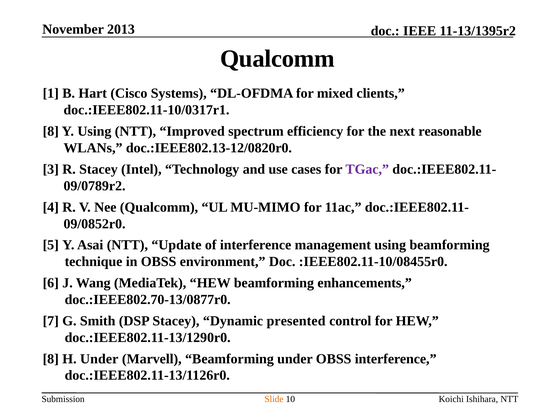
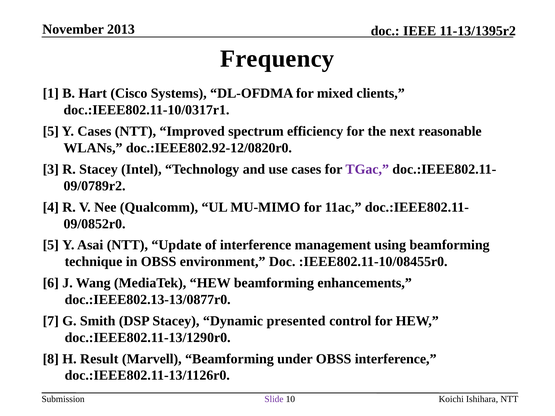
Qualcomm at (277, 59): Qualcomm -> Frequency
8 at (51, 131): 8 -> 5
Y Using: Using -> Cases
doc.:IEEE802.13-12/0820r0: doc.:IEEE802.13-12/0820r0 -> doc.:IEEE802.92-12/0820r0
doc.:IEEE802.70-13/0877r0: doc.:IEEE802.70-13/0877r0 -> doc.:IEEE802.13-13/0877r0
H Under: Under -> Result
Slide colour: orange -> purple
